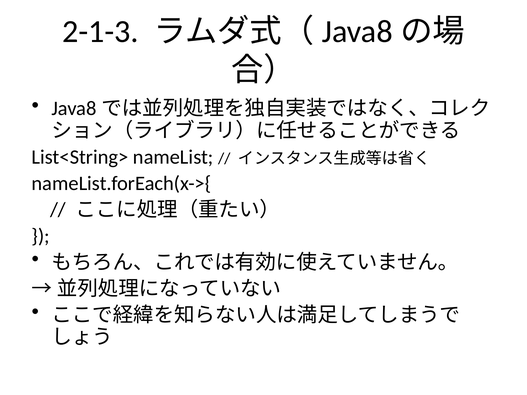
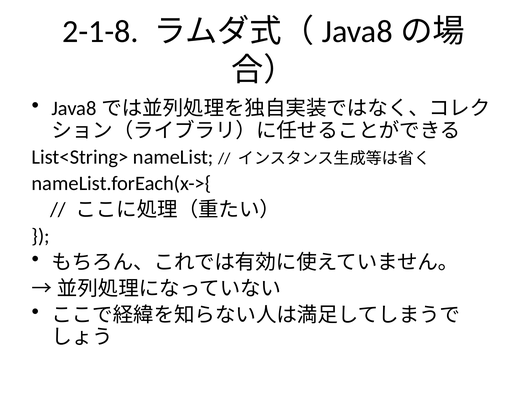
2-1-3: 2-1-3 -> 2-1-8
